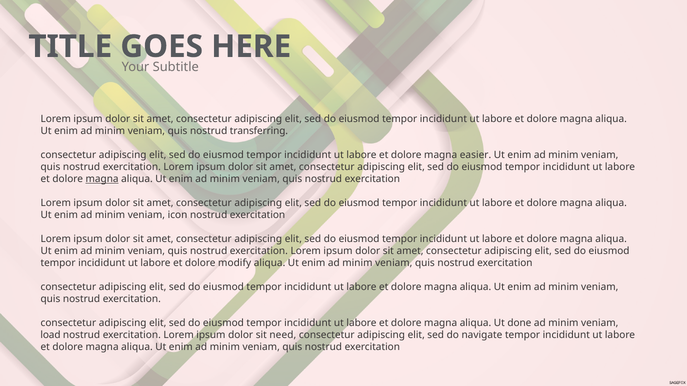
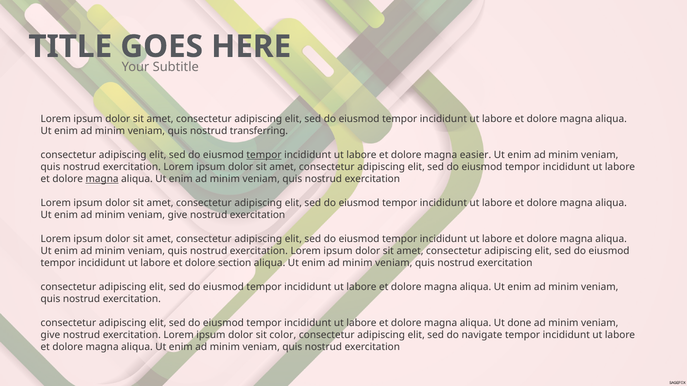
tempor at (264, 155) underline: none -> present
icon at (178, 215): icon -> give
modify: modify -> section
load at (50, 335): load -> give
need: need -> color
